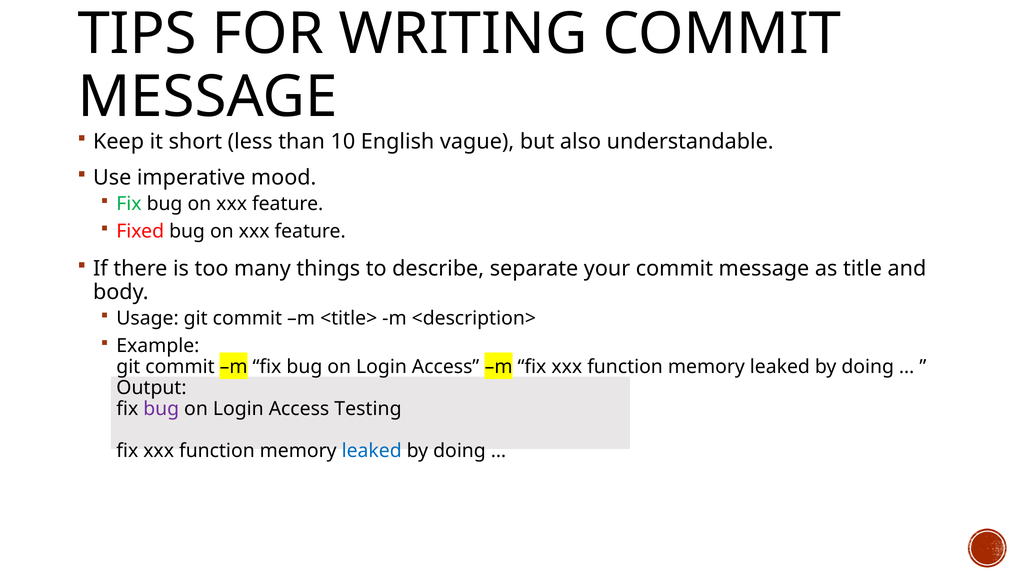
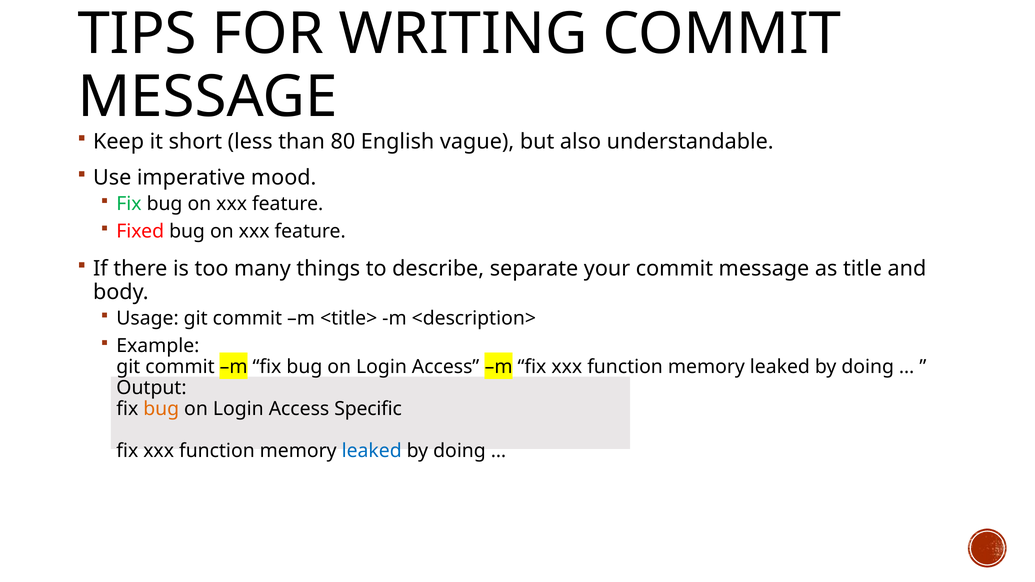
10: 10 -> 80
bug at (161, 409) colour: purple -> orange
Testing: Testing -> Specific
